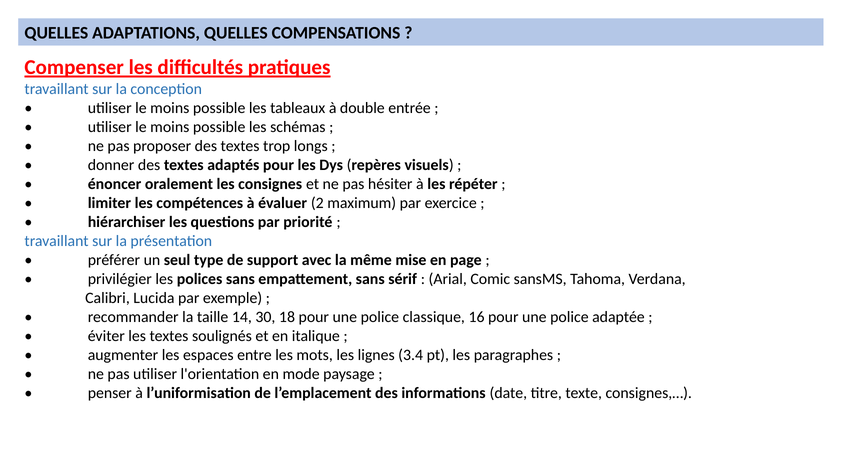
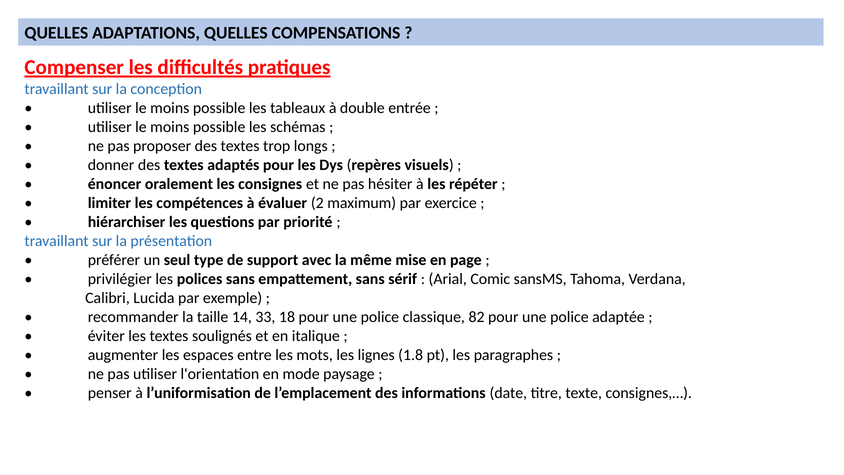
30: 30 -> 33
16: 16 -> 82
3.4: 3.4 -> 1.8
